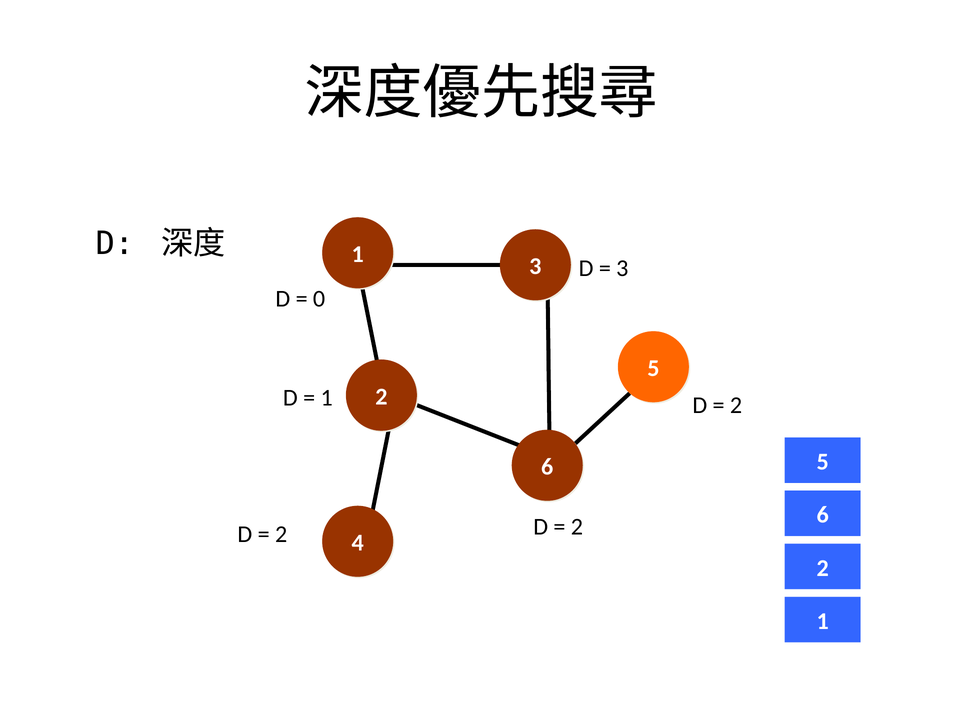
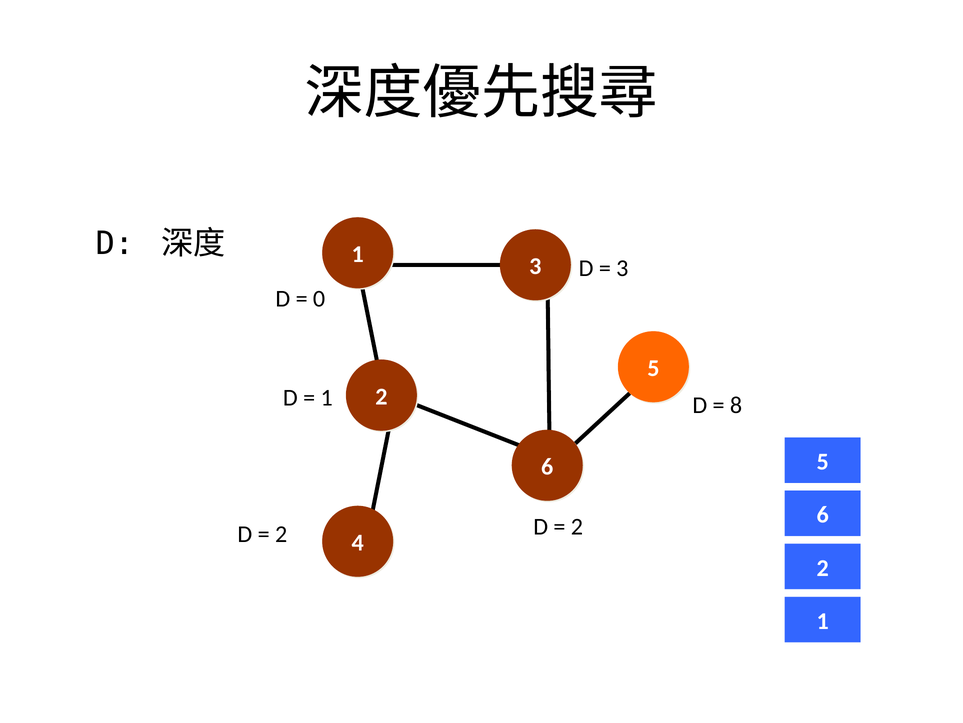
2 at (736, 405): 2 -> 8
